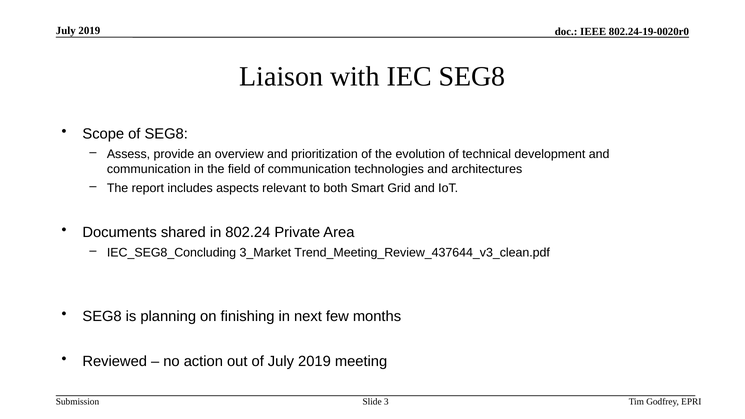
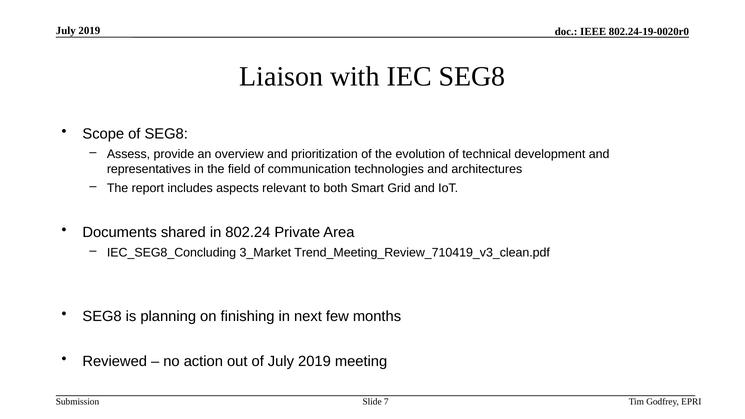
communication at (149, 169): communication -> representatives
Trend_Meeting_Review_437644_v3_clean.pdf: Trend_Meeting_Review_437644_v3_clean.pdf -> Trend_Meeting_Review_710419_v3_clean.pdf
3: 3 -> 7
